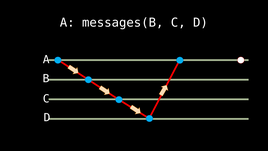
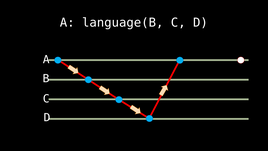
messages(B: messages(B -> language(B
